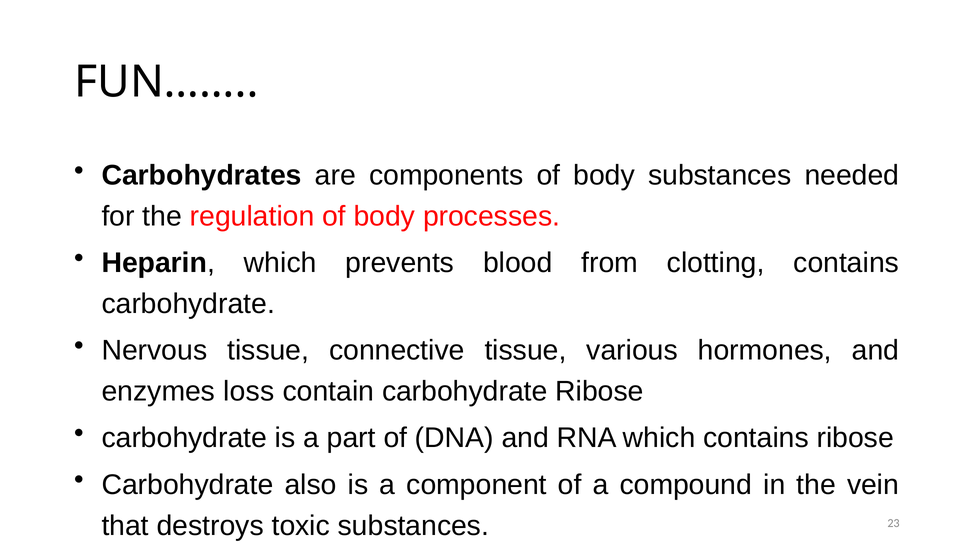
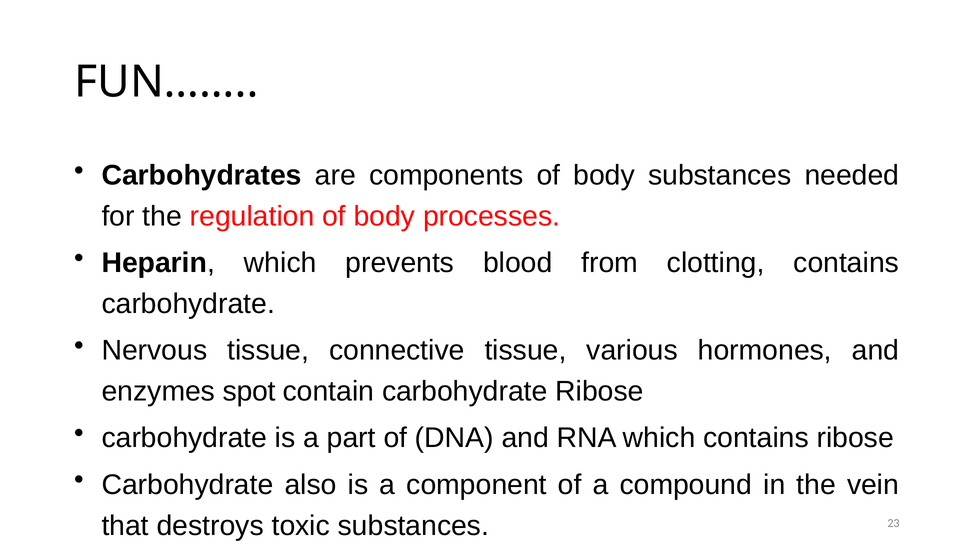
loss: loss -> spot
